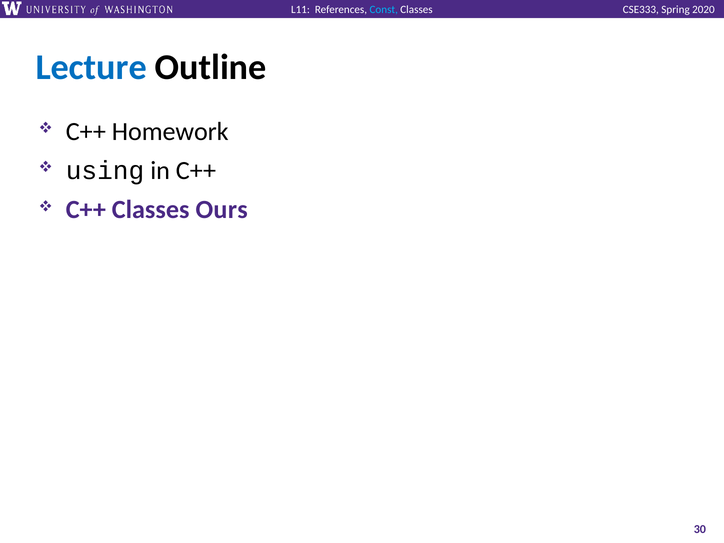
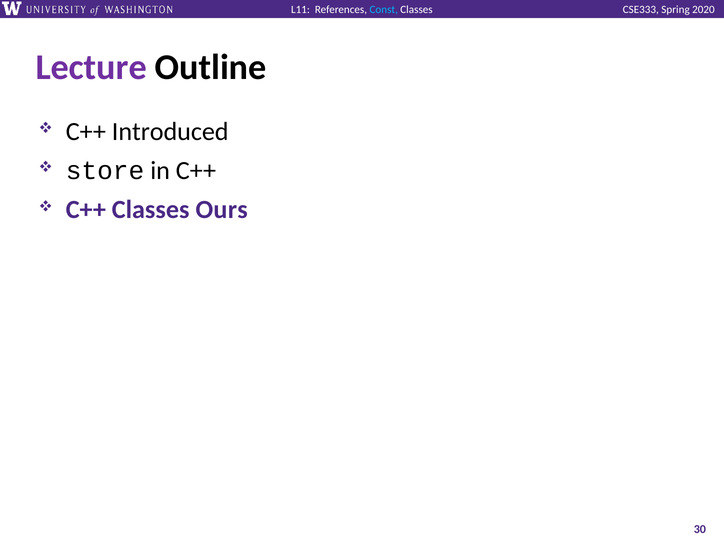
Lecture colour: blue -> purple
Homework: Homework -> Introduced
using: using -> store
